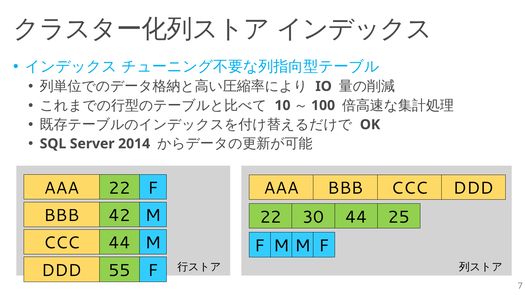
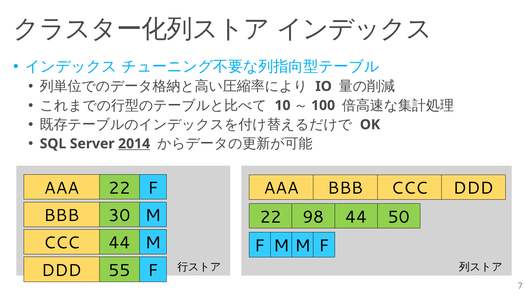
2014 underline: none -> present
42: 42 -> 30
30: 30 -> 98
25: 25 -> 50
